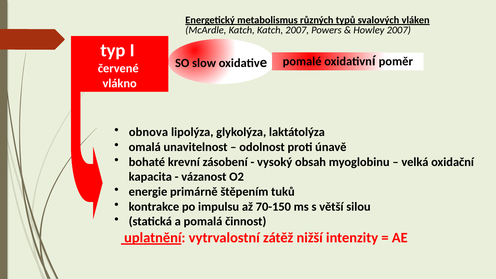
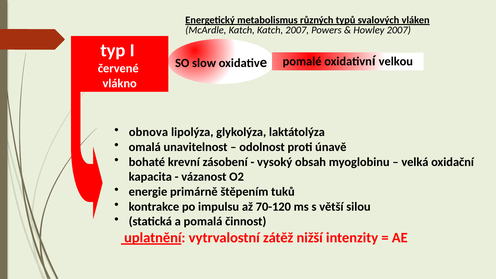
poměr: poměr -> velkou
70-150: 70-150 -> 70-120
